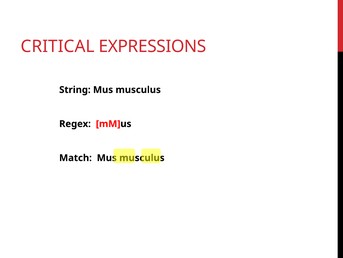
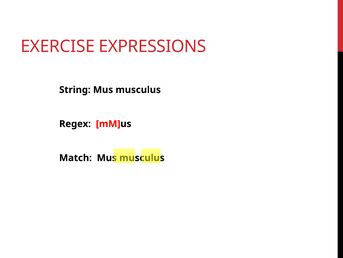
CRITICAL: CRITICAL -> EXERCISE
